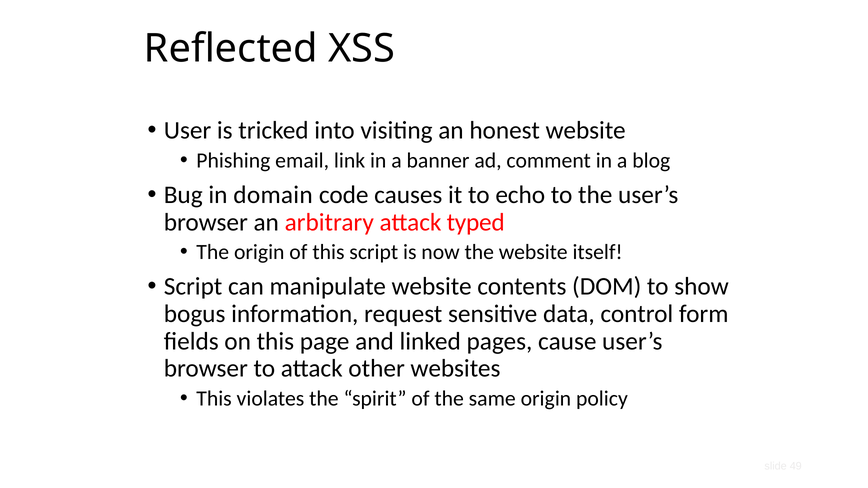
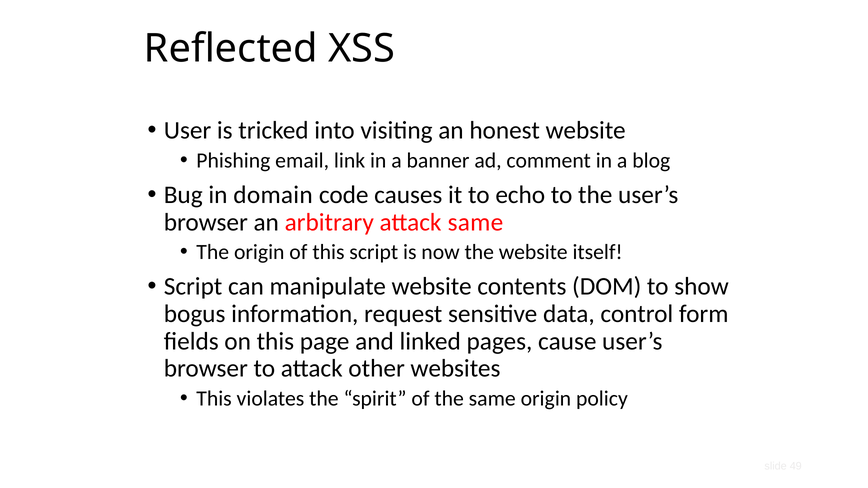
attack typed: typed -> same
